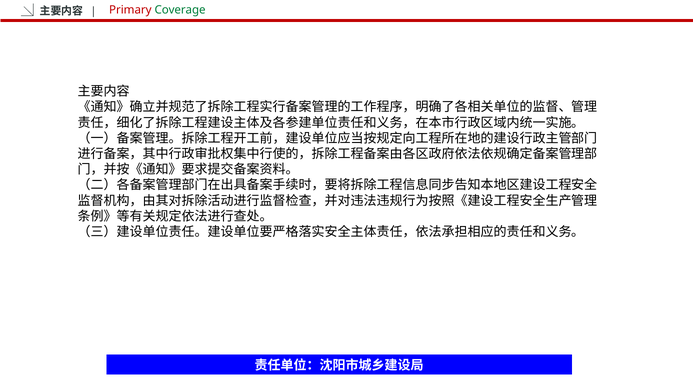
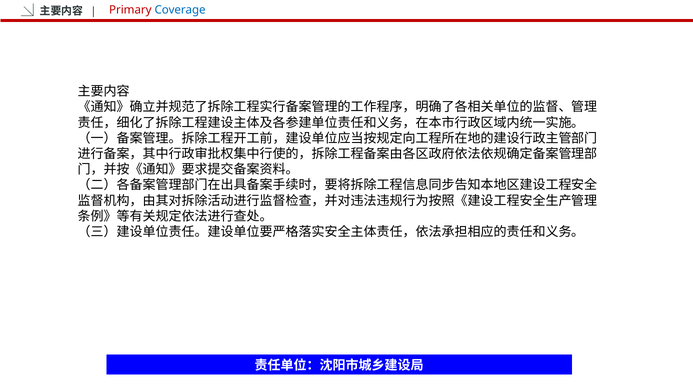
Coverage colour: green -> blue
